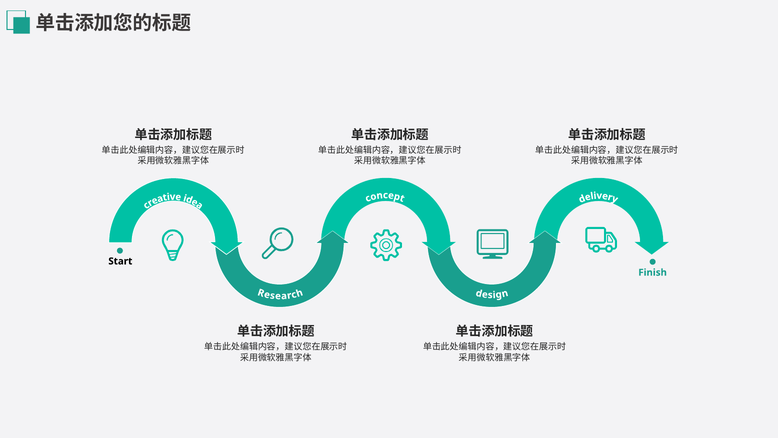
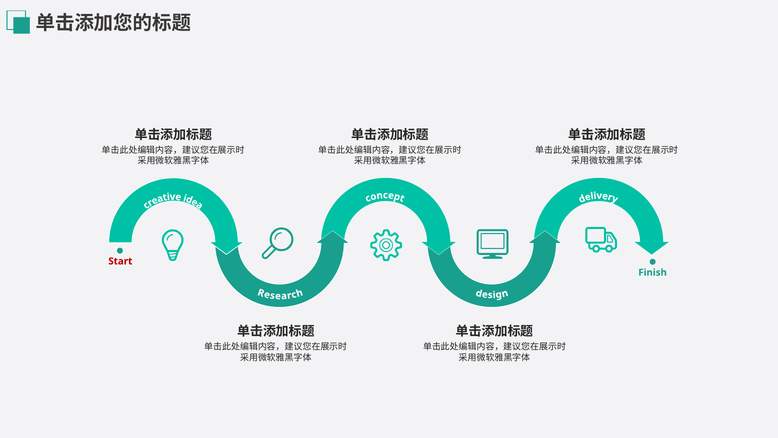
Start colour: black -> red
